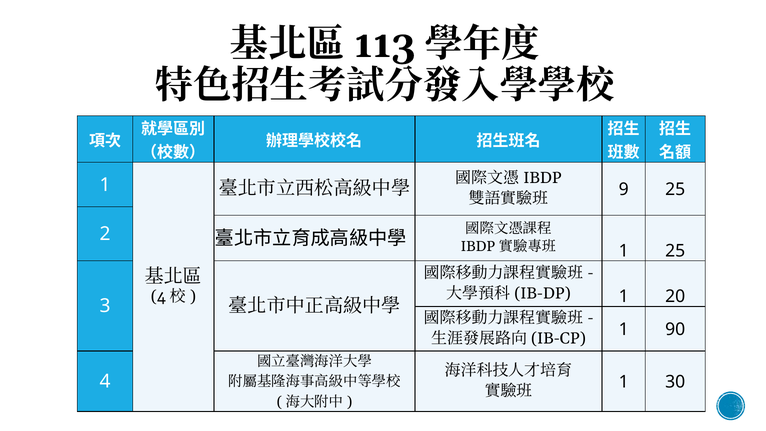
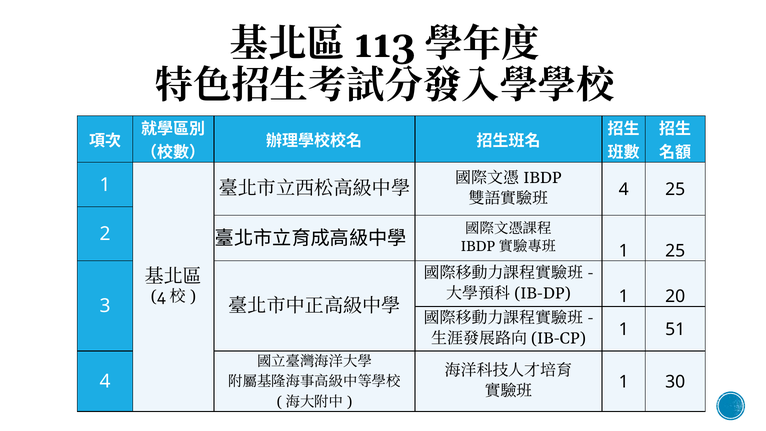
9 at (624, 189): 9 -> 4
90: 90 -> 51
